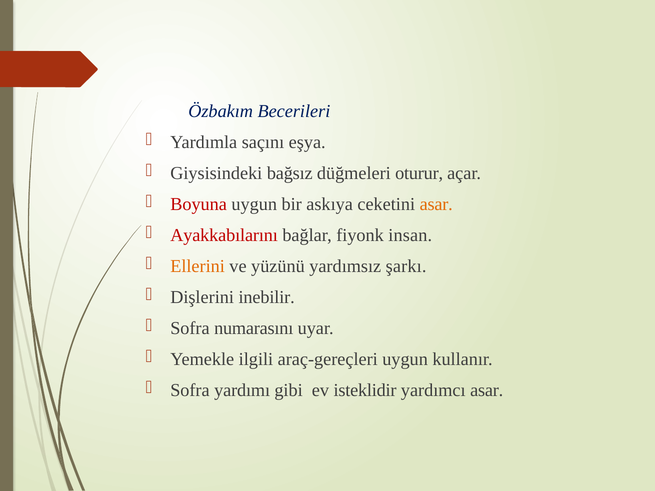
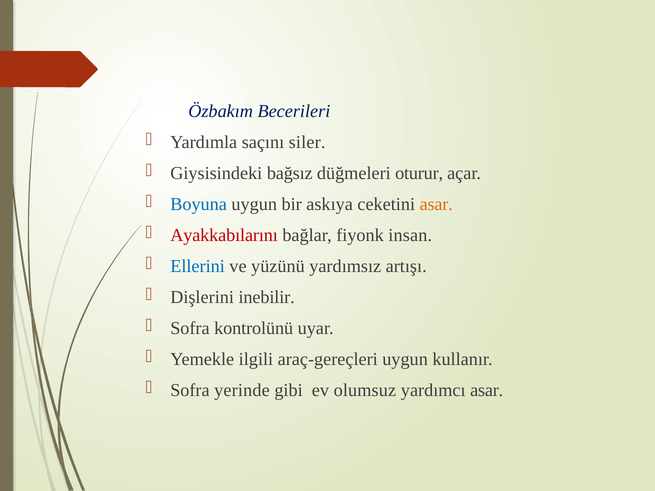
eşya: eşya -> siler
Boyuna colour: red -> blue
Ellerini colour: orange -> blue
şarkı: şarkı -> artışı
numarasını: numarasını -> kontrolünü
yardımı: yardımı -> yerinde
isteklidir: isteklidir -> olumsuz
